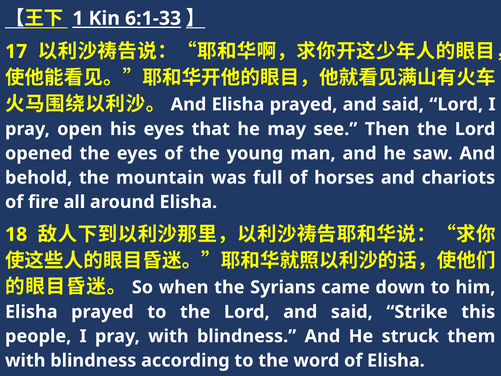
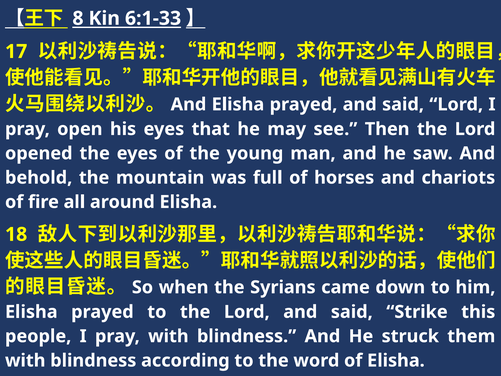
1: 1 -> 8
